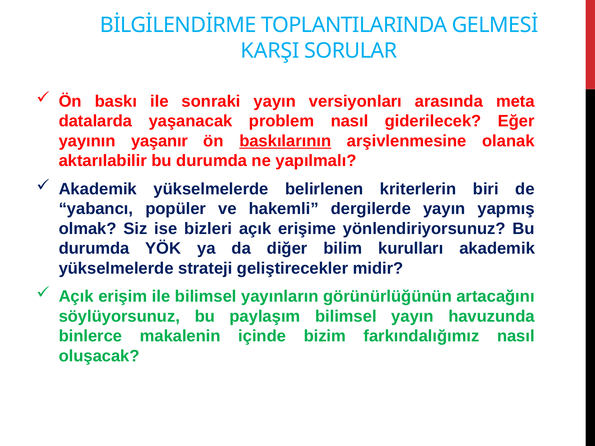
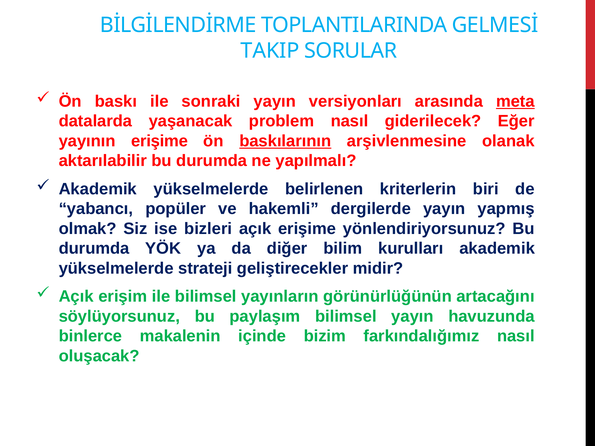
KARŞI: KARŞI -> TAKIP
meta underline: none -> present
yayının yaşanır: yaşanır -> erişime
